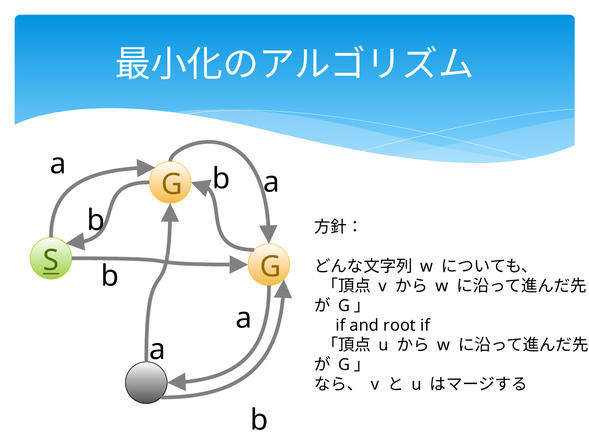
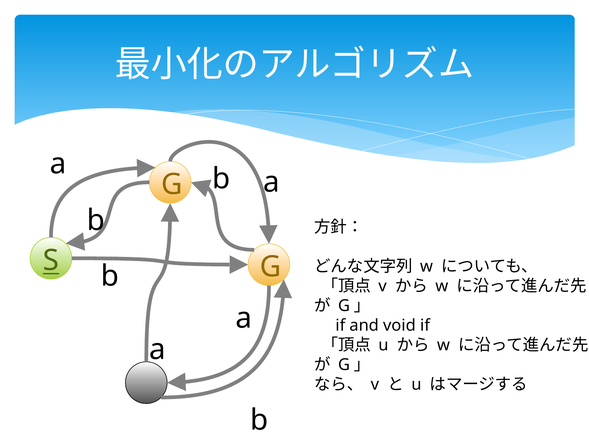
root: root -> void
